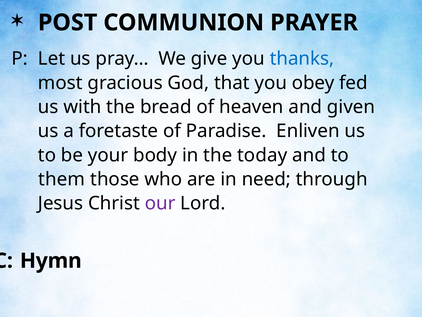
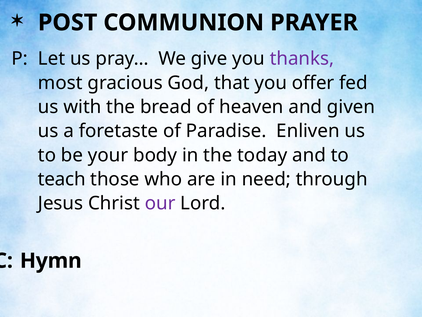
thanks colour: blue -> purple
obey: obey -> offer
them: them -> teach
